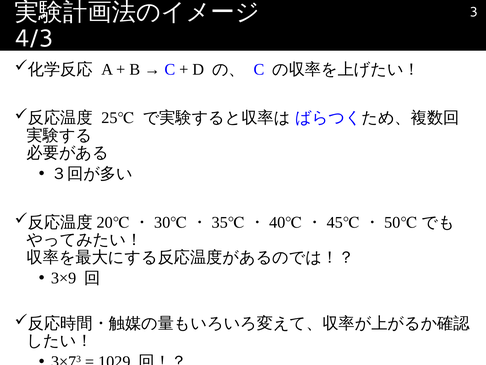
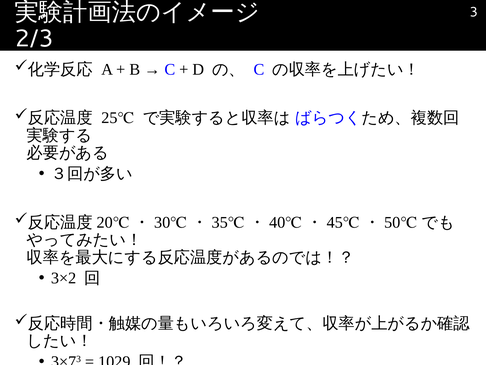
4/3: 4/3 -> 2/3
3×9: 3×9 -> 3×2
